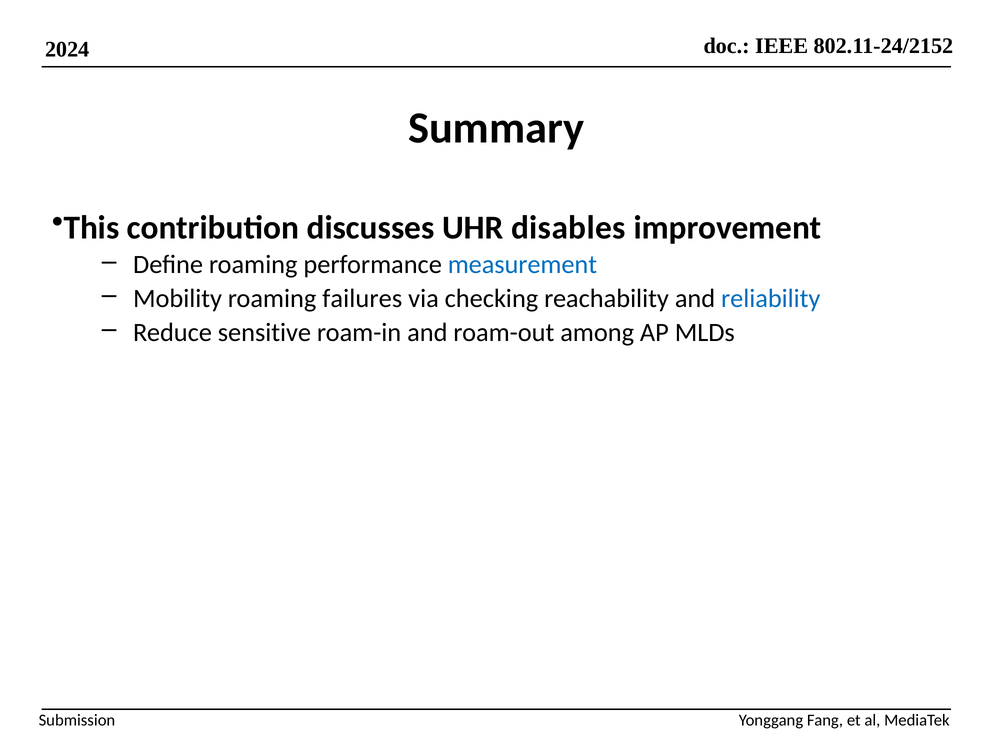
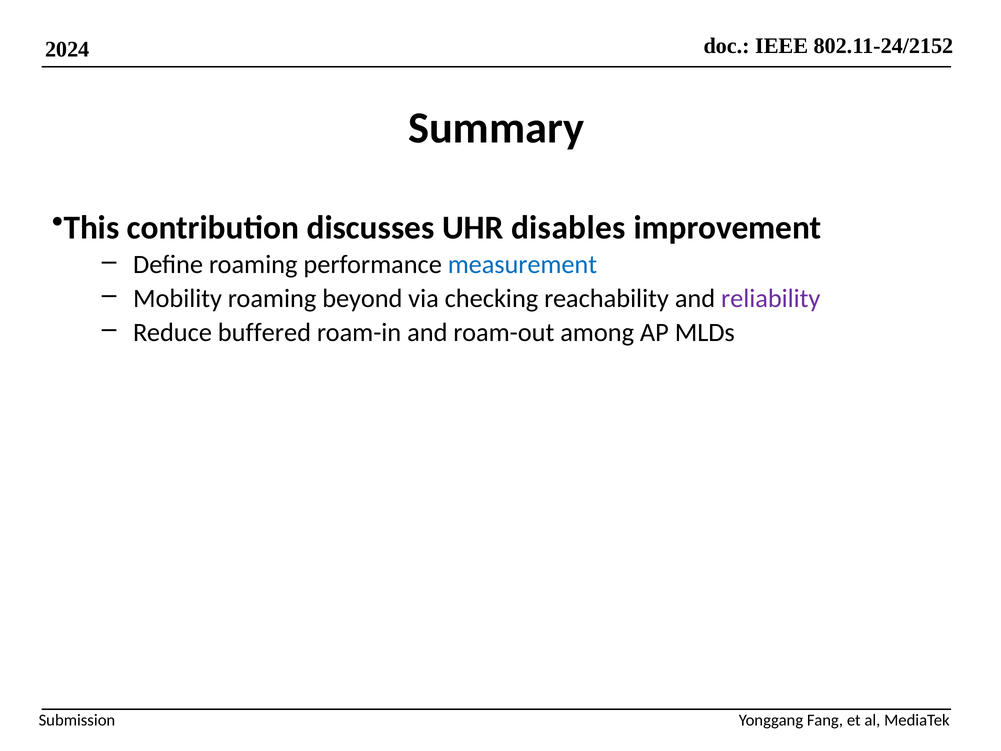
failures: failures -> beyond
reliability colour: blue -> purple
sensitive: sensitive -> buffered
